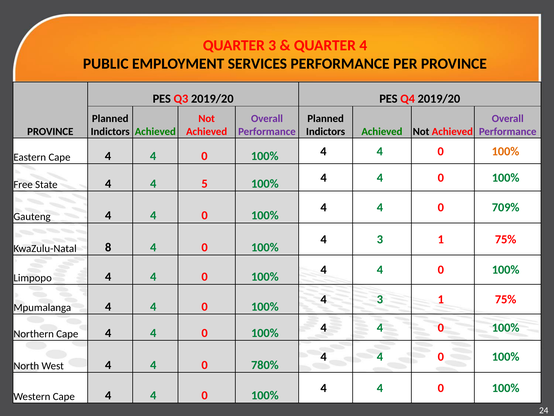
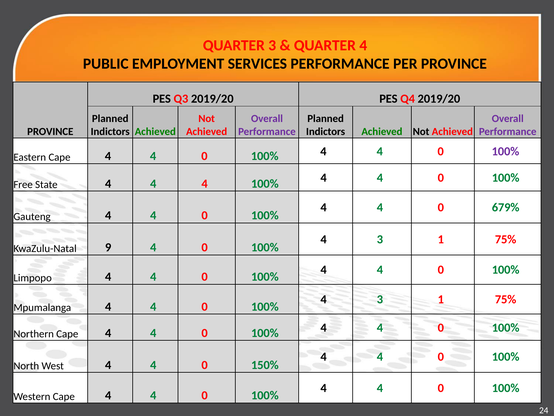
100% at (505, 151) colour: orange -> purple
4 4 5: 5 -> 4
709%: 709% -> 679%
8: 8 -> 9
780%: 780% -> 150%
